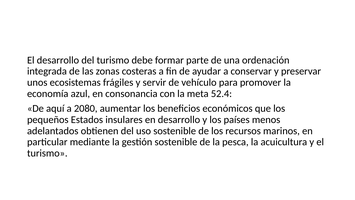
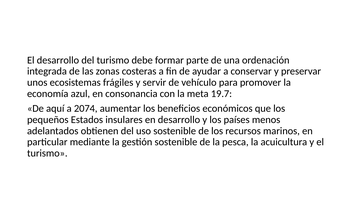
52.4: 52.4 -> 19.7
2080: 2080 -> 2074
